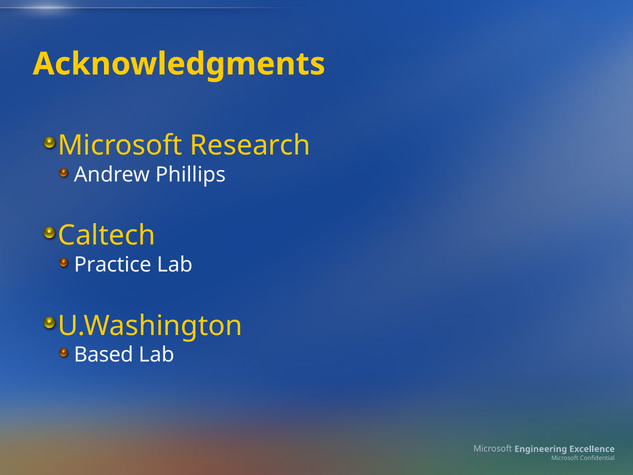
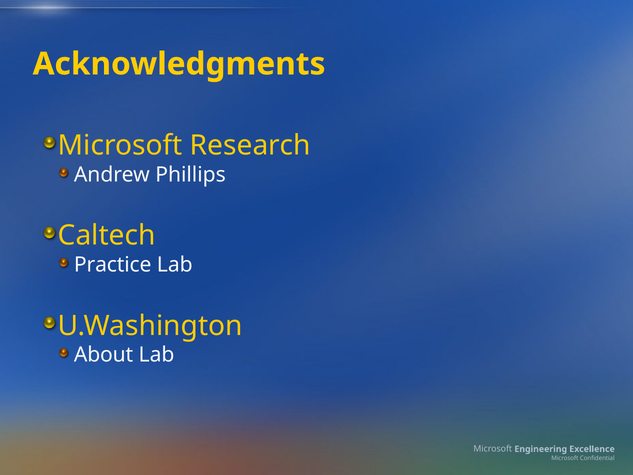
Based: Based -> About
